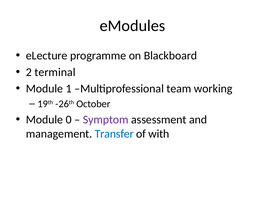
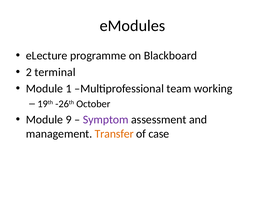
0: 0 -> 9
Transfer colour: blue -> orange
with: with -> case
